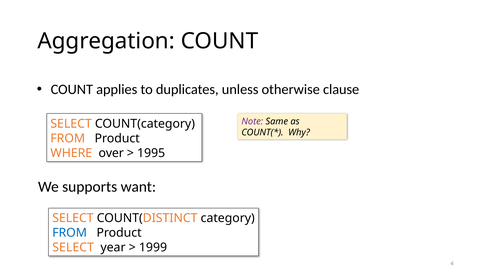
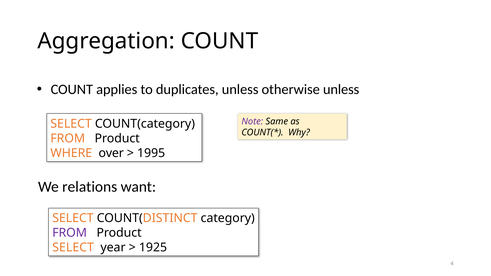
otherwise clause: clause -> unless
supports: supports -> relations
FROM at (70, 233) colour: blue -> purple
1999: 1999 -> 1925
